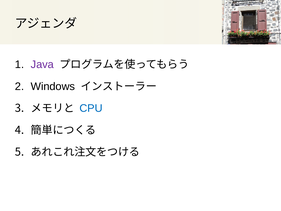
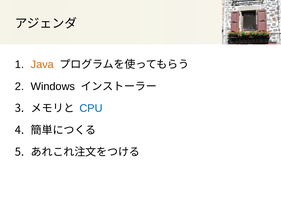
Java colour: purple -> orange
